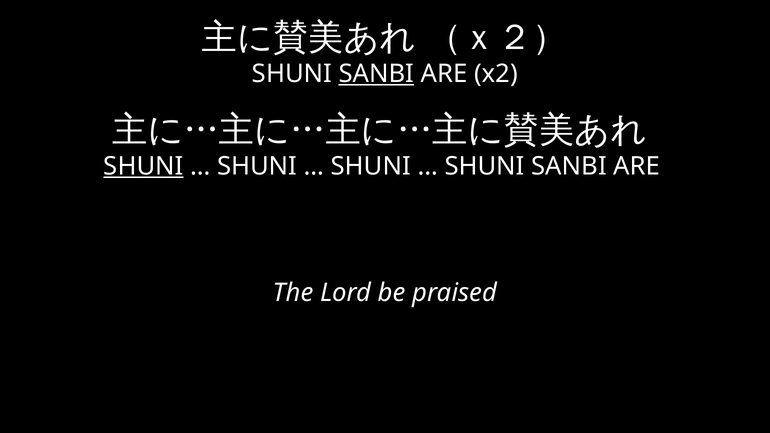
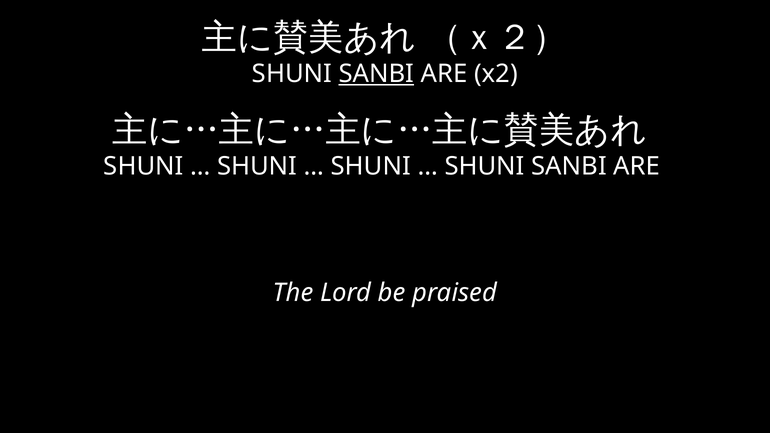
SHUNI at (143, 166) underline: present -> none
